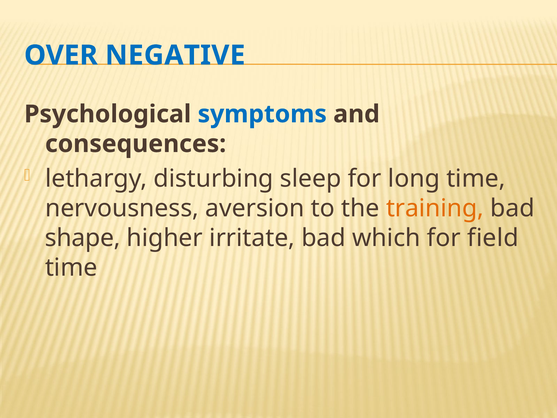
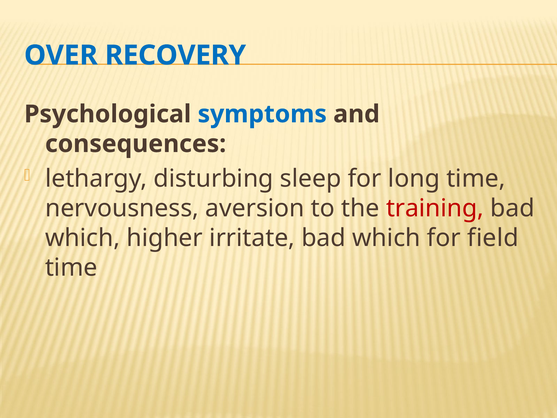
NEGATIVE: NEGATIVE -> RECOVERY
training colour: orange -> red
shape at (83, 238): shape -> which
